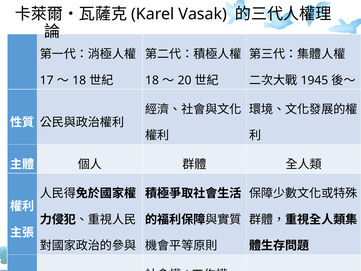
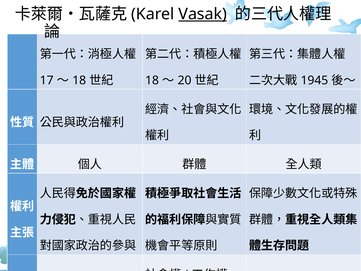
Vasak underline: none -> present
